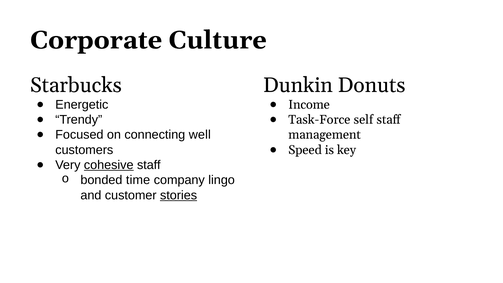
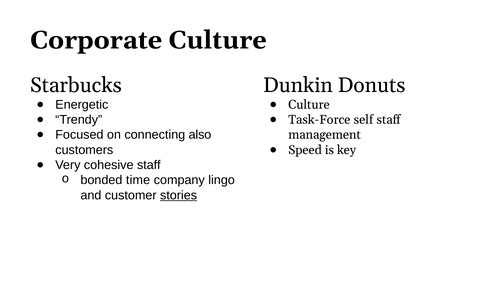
Income at (309, 105): Income -> Culture
well: well -> also
cohesive underline: present -> none
